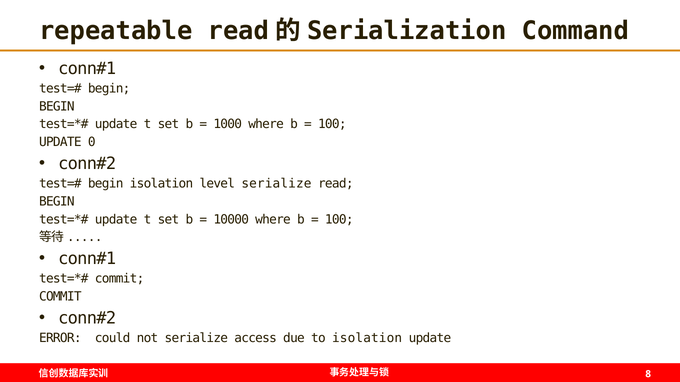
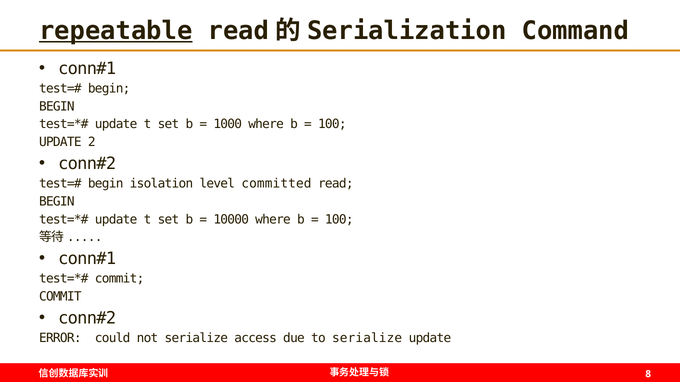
repeatable underline: none -> present
0: 0 -> 2
level serialize: serialize -> committed
to isolation: isolation -> serialize
